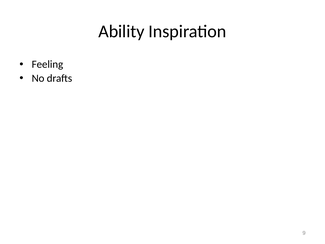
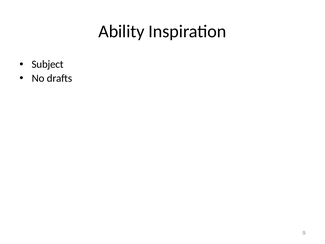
Feeling: Feeling -> Subject
